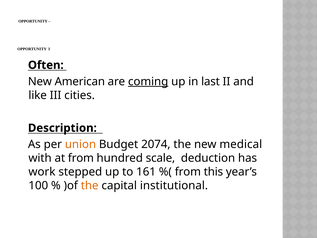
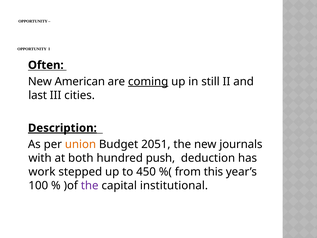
last: last -> still
like: like -> last
Description underline: none -> present
2074: 2074 -> 2051
medical: medical -> journals
at from: from -> both
scale: scale -> push
161: 161 -> 450
the at (90, 185) colour: orange -> purple
